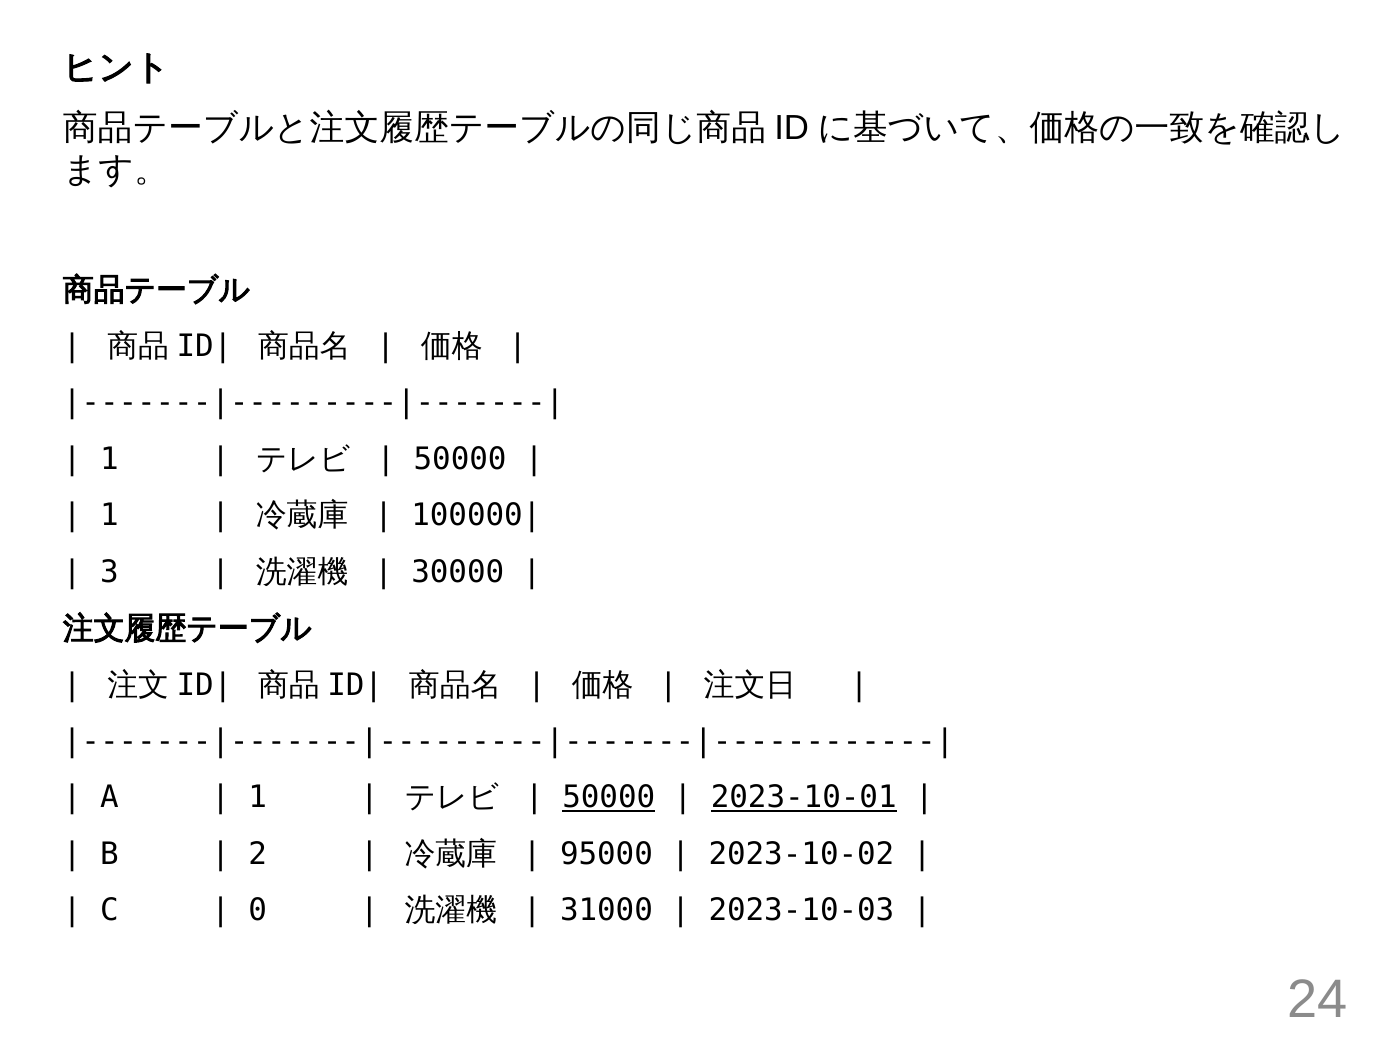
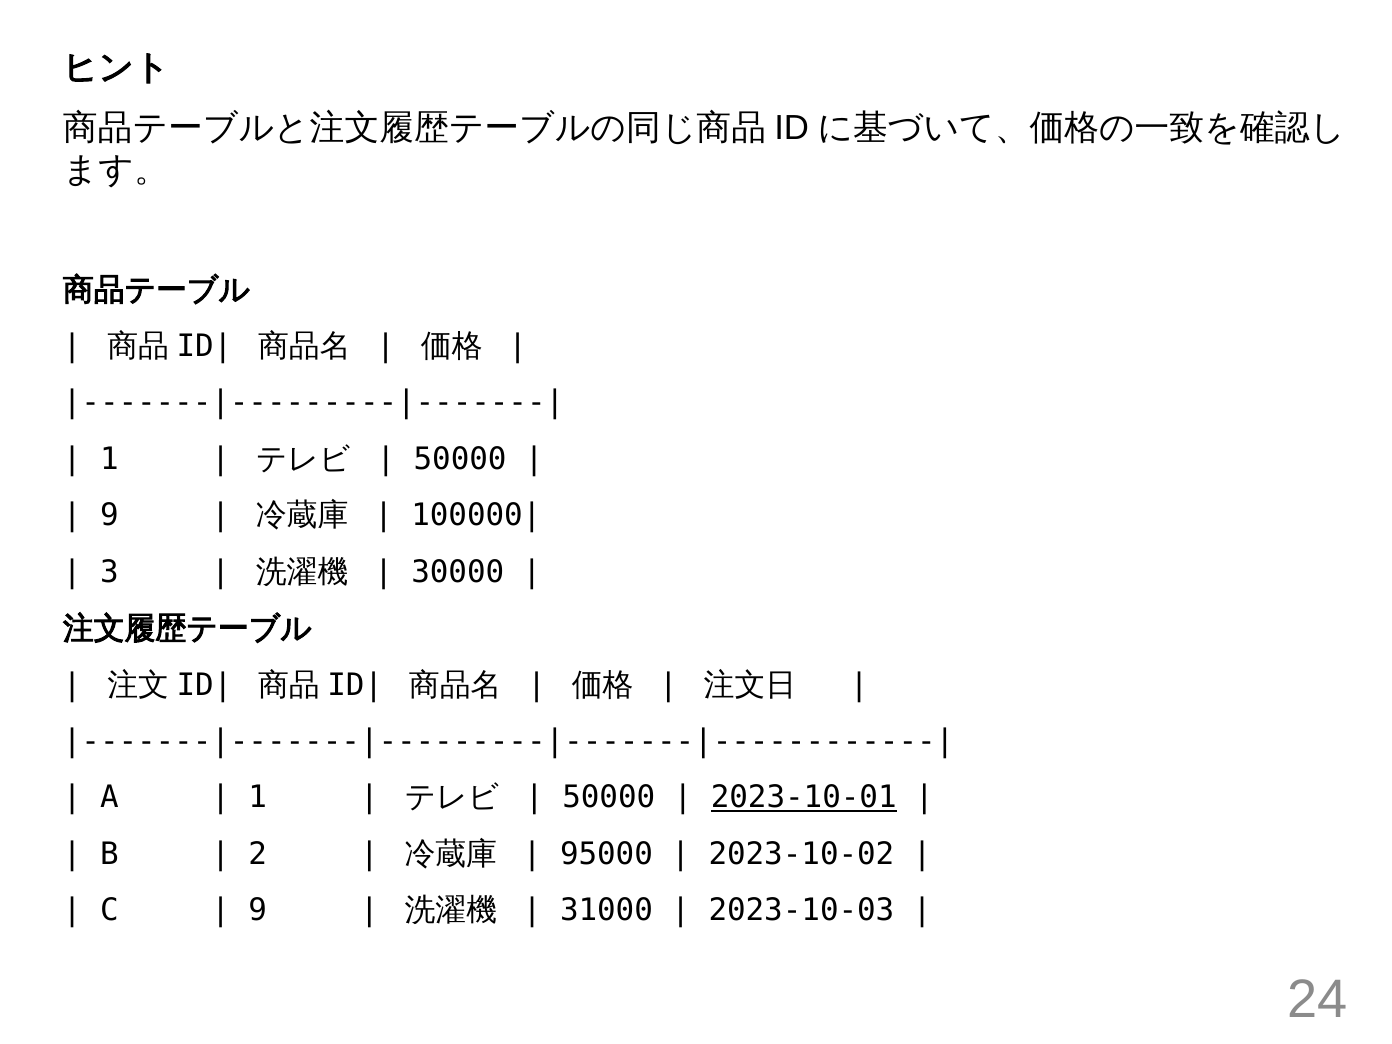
1 at (109, 516): 1 -> 9
50000 at (609, 798) underline: present -> none
0 at (258, 911): 0 -> 9
